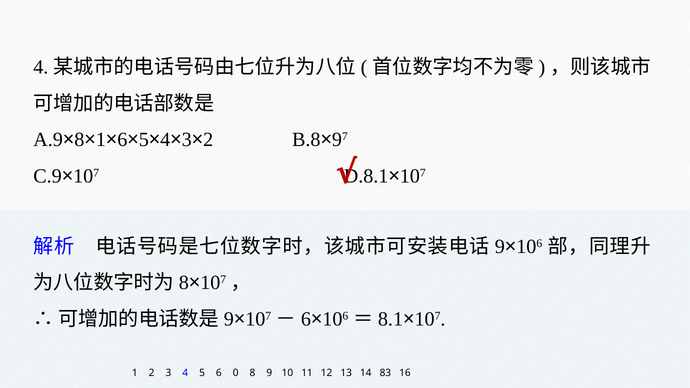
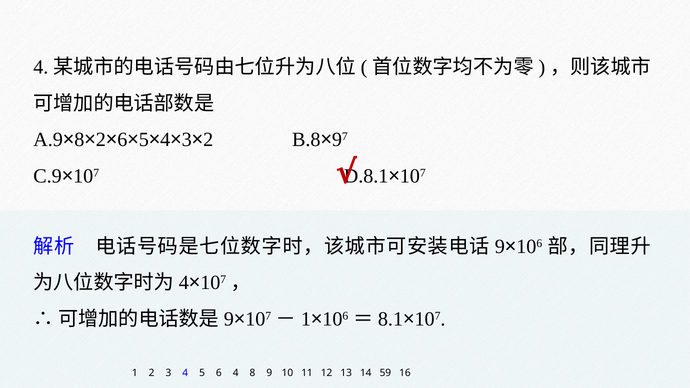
1 at (101, 140): 1 -> 2
8 at (184, 283): 8 -> 4
6 at (306, 319): 6 -> 1
6 0: 0 -> 4
83: 83 -> 59
